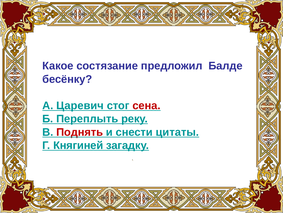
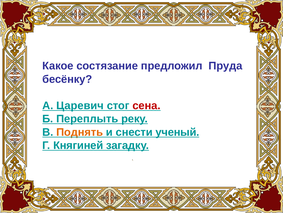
Балде: Балде -> Пруда
Поднять colour: red -> orange
цитаты: цитаты -> ученый
